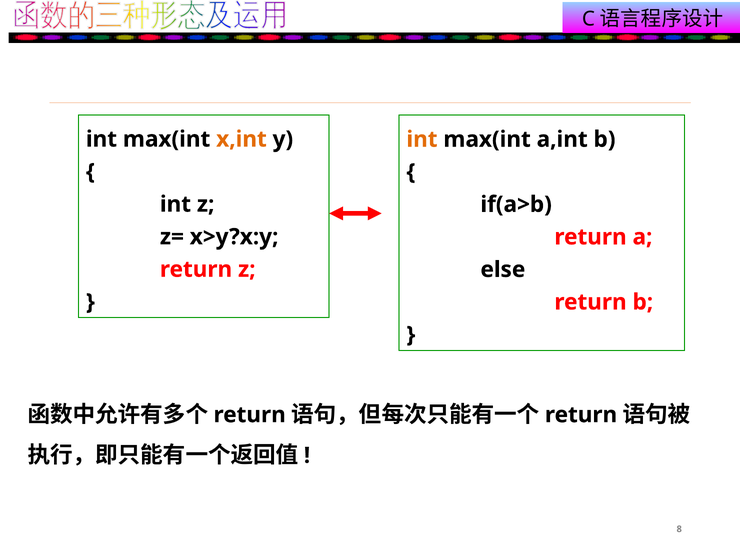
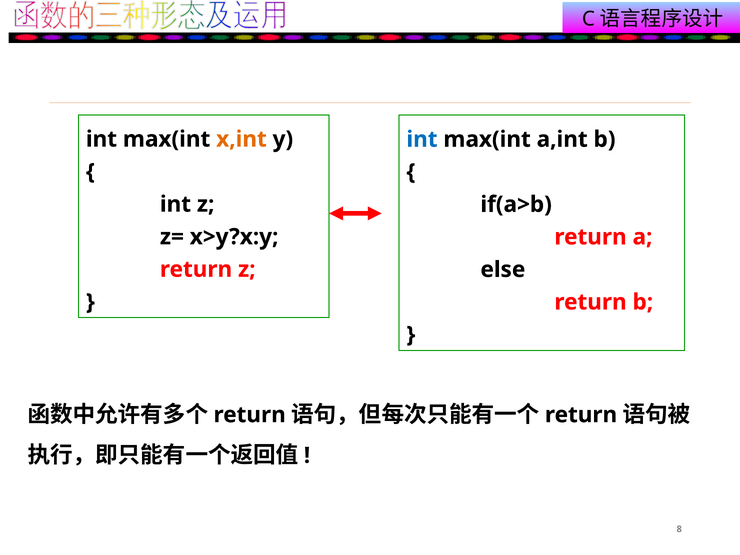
int at (422, 139) colour: orange -> blue
